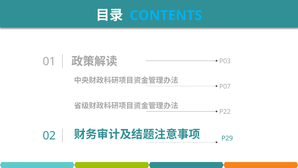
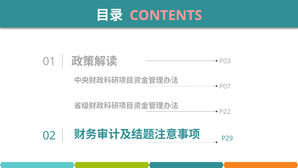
CONTENTS colour: light blue -> pink
